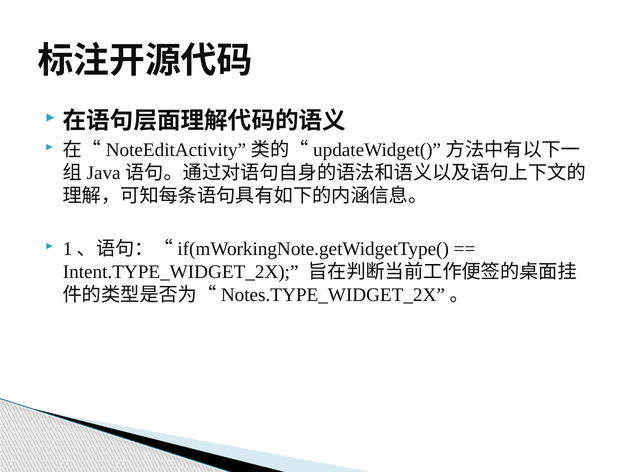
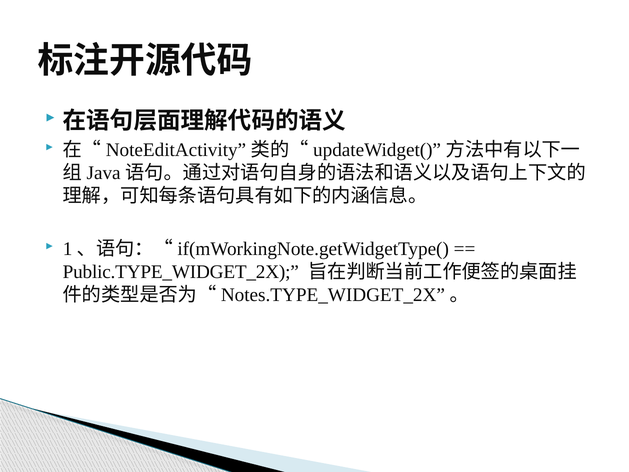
Intent.TYPE_WIDGET_2X: Intent.TYPE_WIDGET_2X -> Public.TYPE_WIDGET_2X
